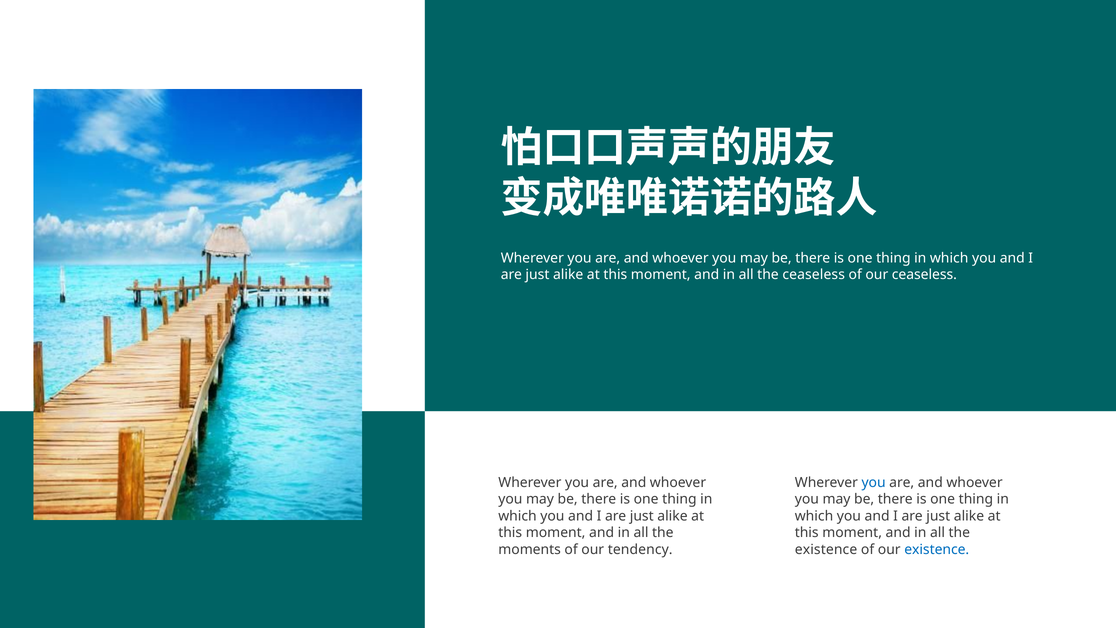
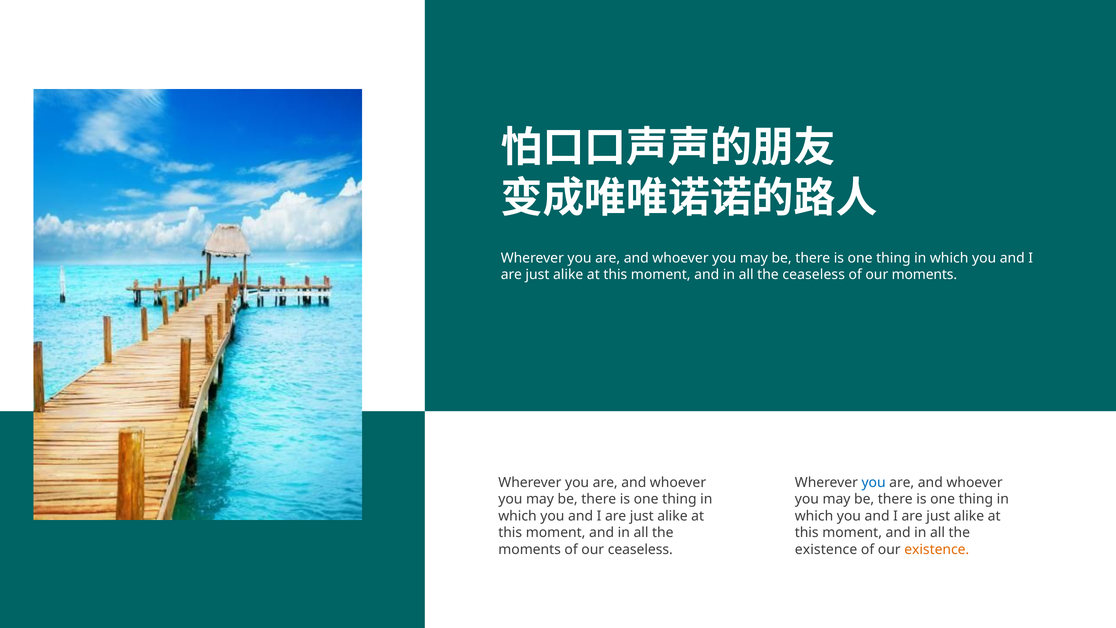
our ceaseless: ceaseless -> moments
our tendency: tendency -> ceaseless
existence at (937, 549) colour: blue -> orange
